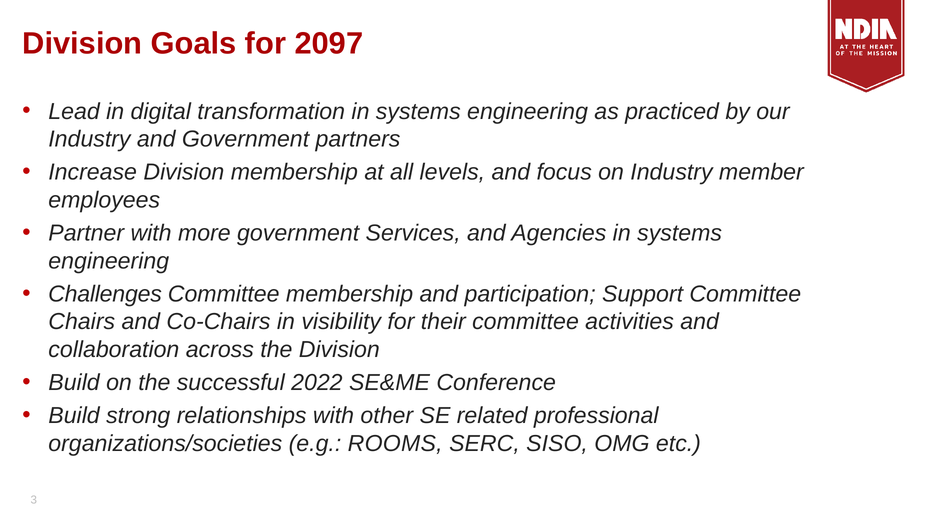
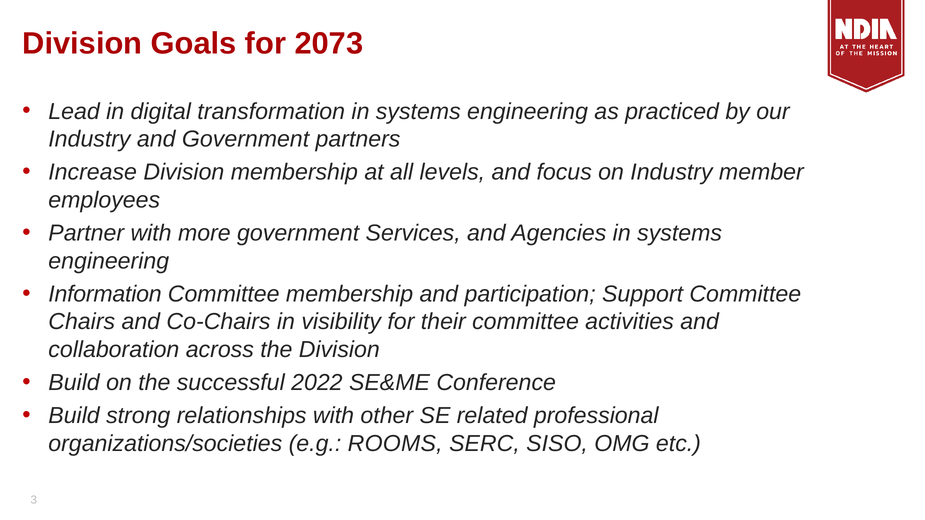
2097: 2097 -> 2073
Challenges: Challenges -> Information
